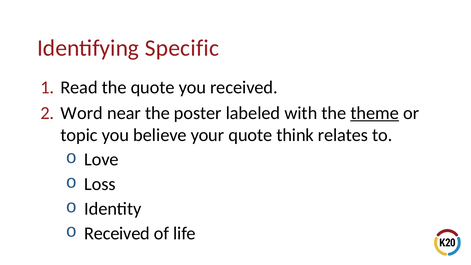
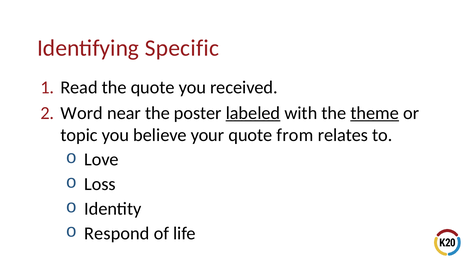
labeled underline: none -> present
think: think -> from
Received at (117, 233): Received -> Respond
